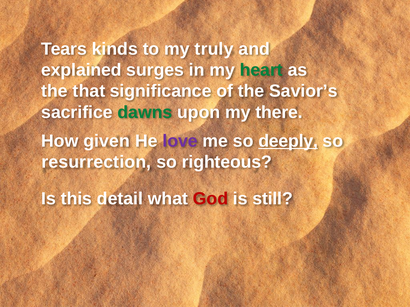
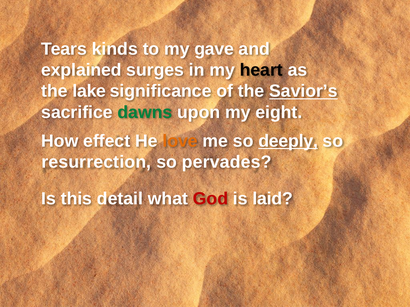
truly: truly -> gave
heart colour: green -> black
that: that -> lake
Savior’s underline: none -> present
there: there -> eight
given: given -> effect
love colour: purple -> orange
righteous: righteous -> pervades
still: still -> laid
